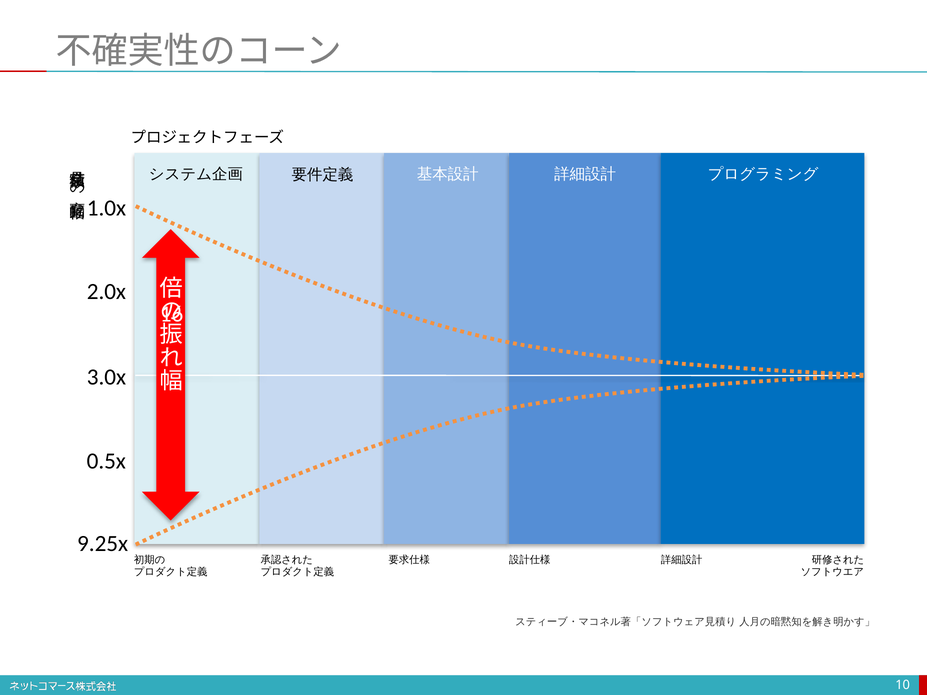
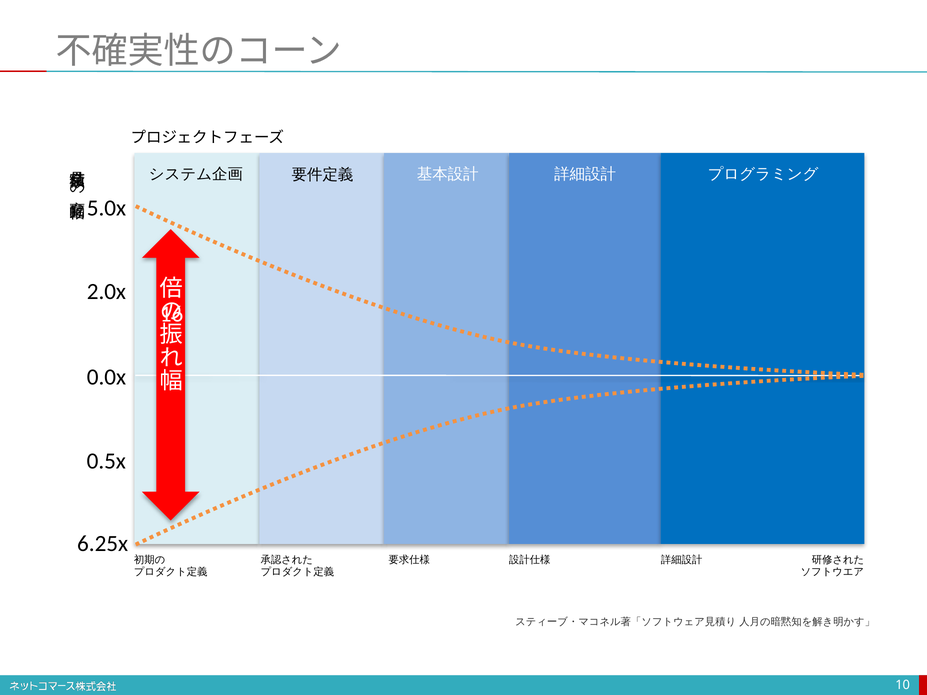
1.0x: 1.0x -> 5.0x
3.0x: 3.0x -> 0.0x
9.25x: 9.25x -> 6.25x
